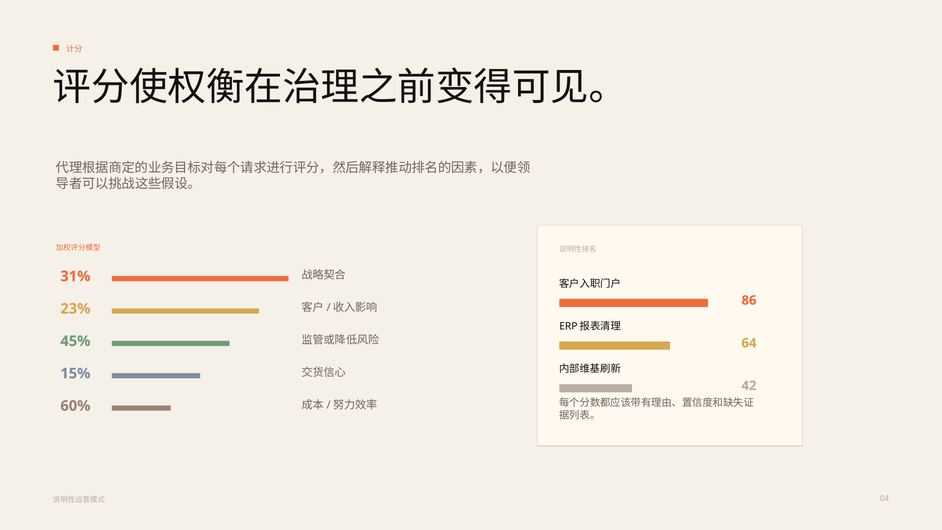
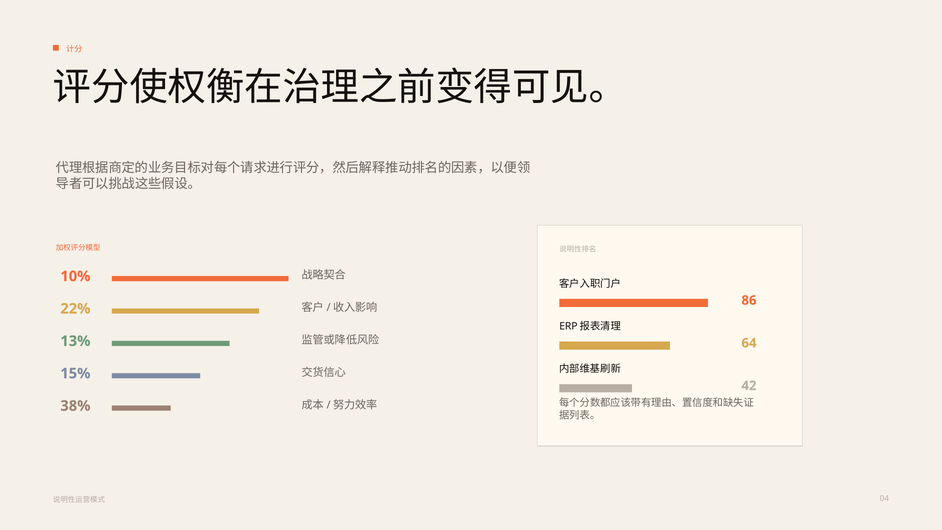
31%: 31% -> 10%
23%: 23% -> 22%
45%: 45% -> 13%
60%: 60% -> 38%
